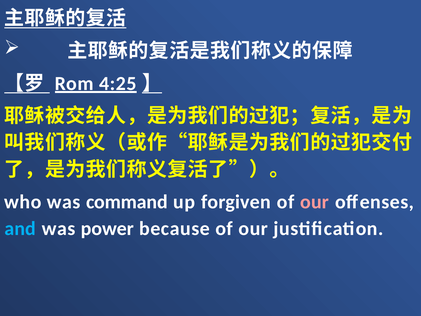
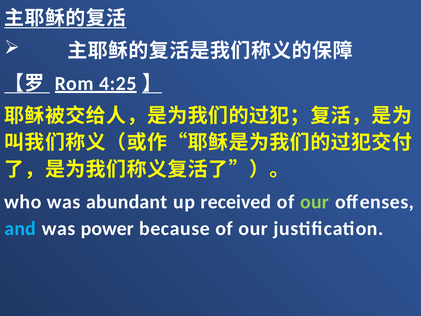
command: command -> abundant
forgiven: forgiven -> received
our at (315, 202) colour: pink -> light green
